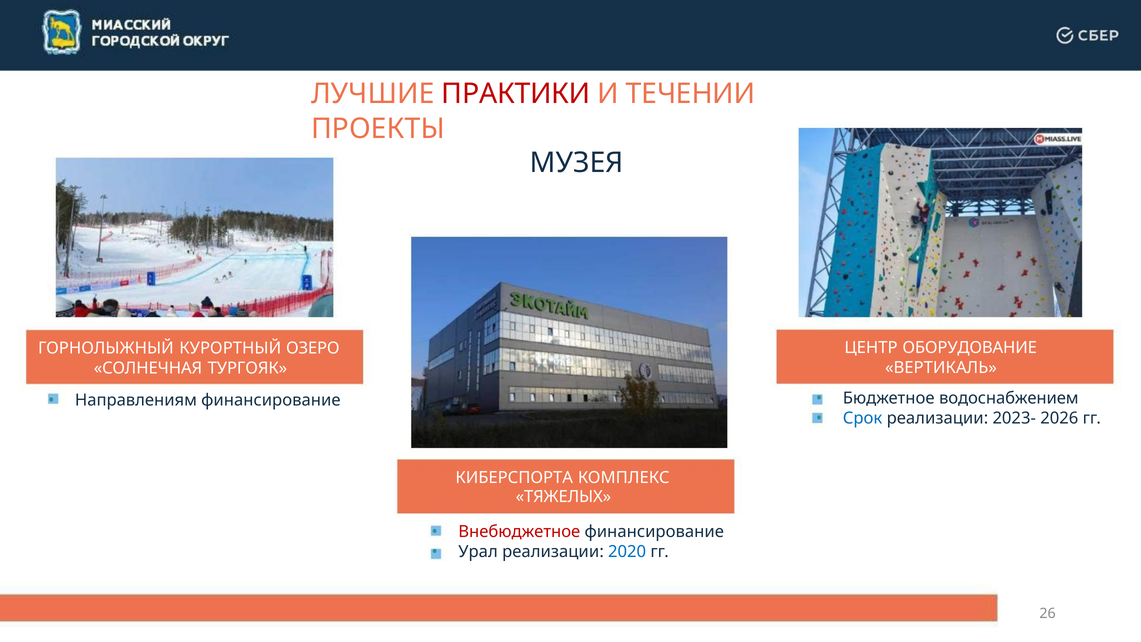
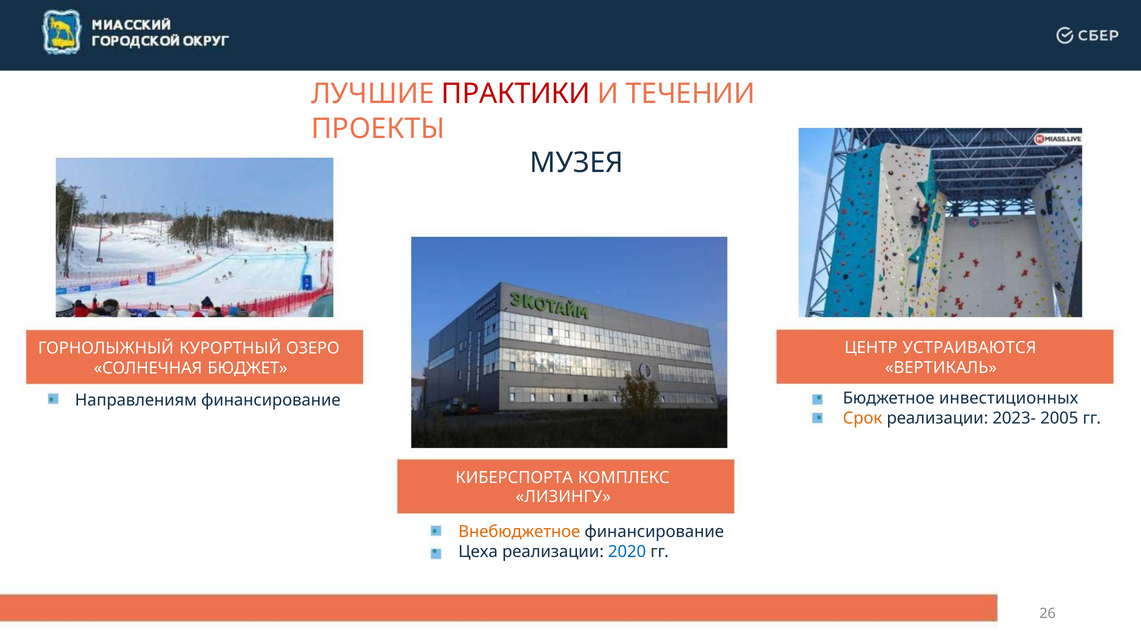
ОБОРУДОВАНИЕ: ОБОРУДОВАНИЕ -> УСТРАИВАЮТСЯ
ТУРГОЯК: ТУРГОЯК -> БЮДЖЕТ
водоснабжением: водоснабжением -> инвестиционных
Срок colour: blue -> orange
2026: 2026 -> 2005
ТЯЖЕЛЫХ: ТЯЖЕЛЫХ -> ЛИЗИНГУ
Внебюджетное colour: red -> orange
Урал: Урал -> Цеха
